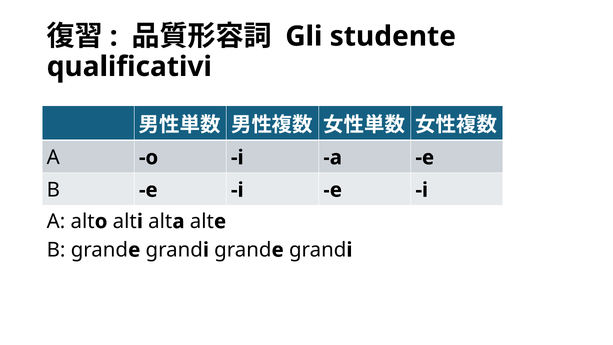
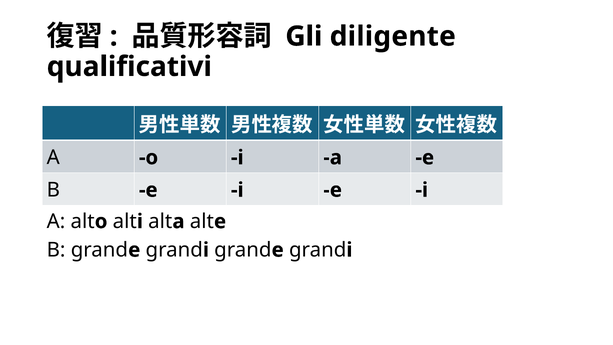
studente: studente -> diligente
